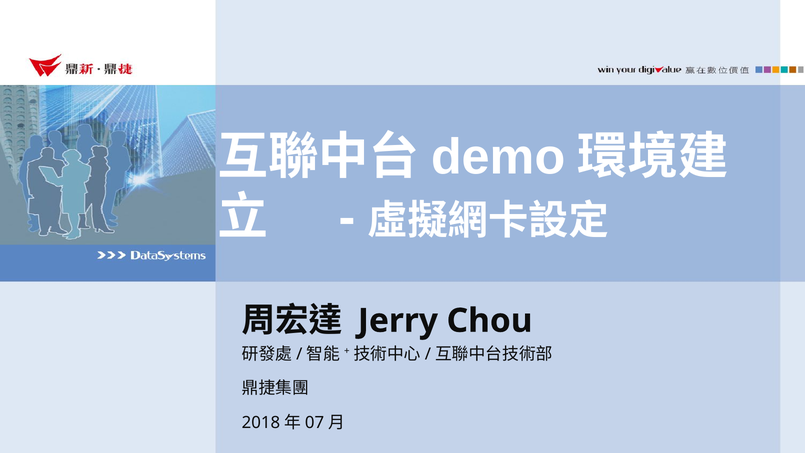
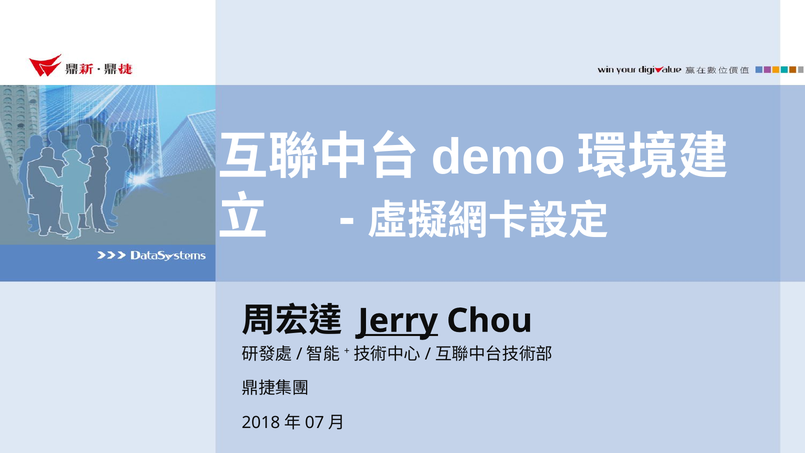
Jerry underline: none -> present
